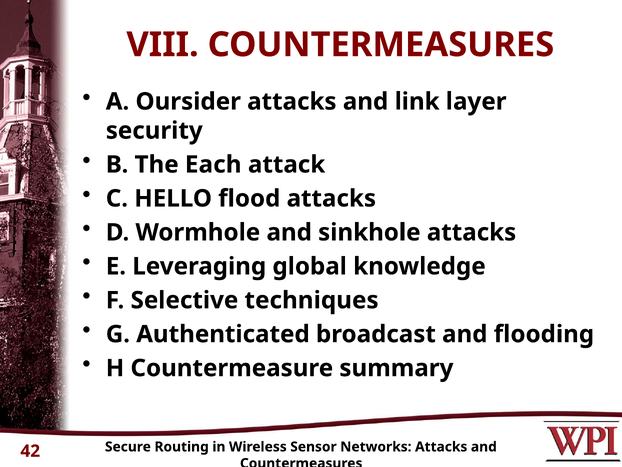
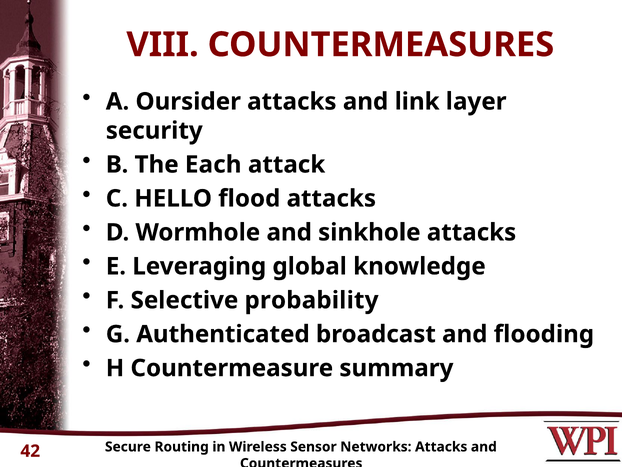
techniques: techniques -> probability
